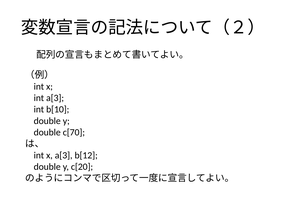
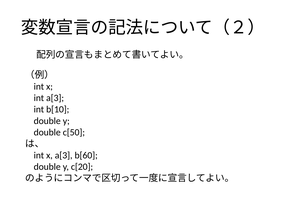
c[70: c[70 -> c[50
b[12: b[12 -> b[60
